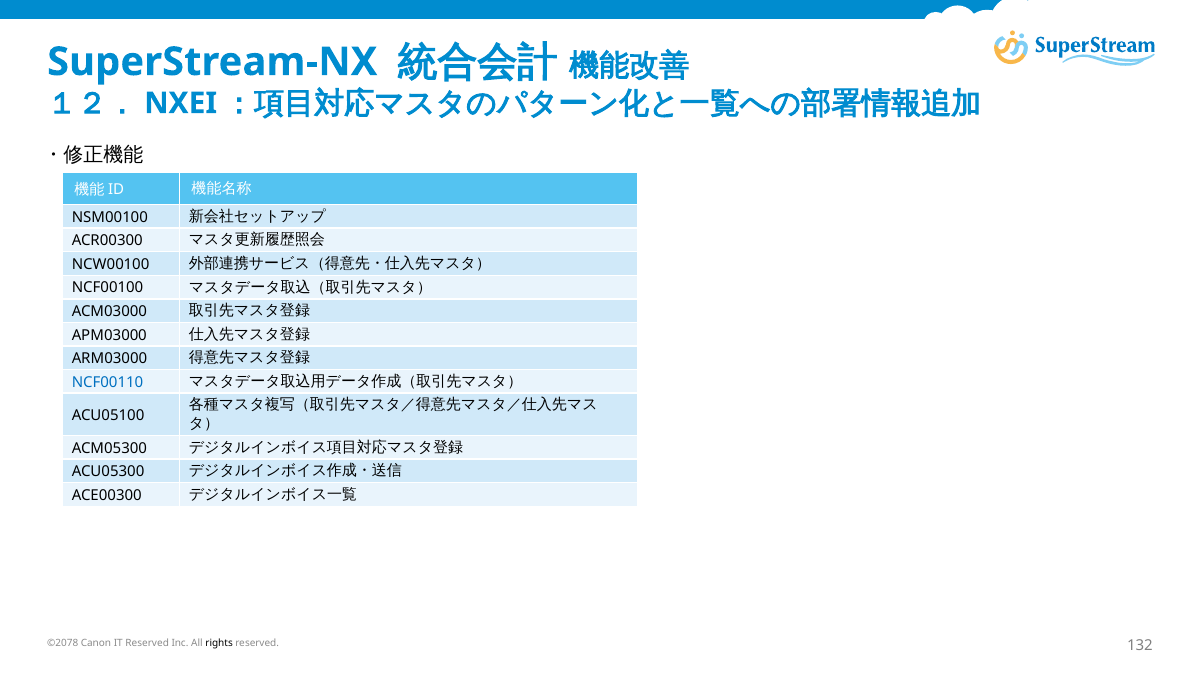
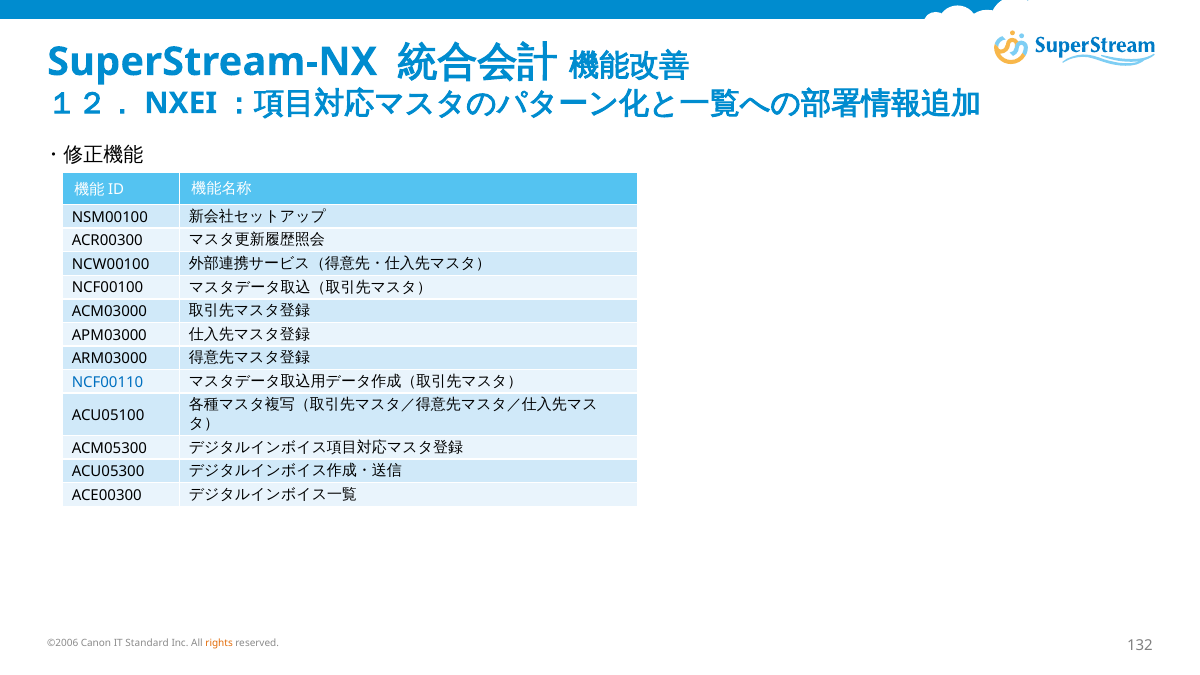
©2078: ©2078 -> ©2006
IT Reserved: Reserved -> Standard
rights colour: black -> orange
